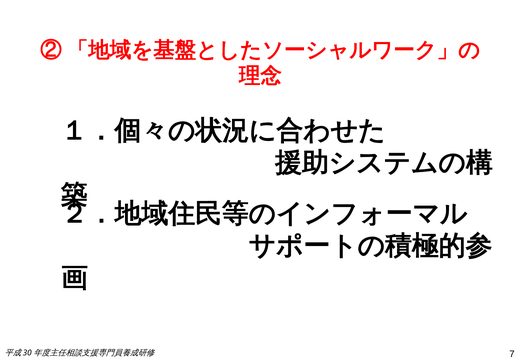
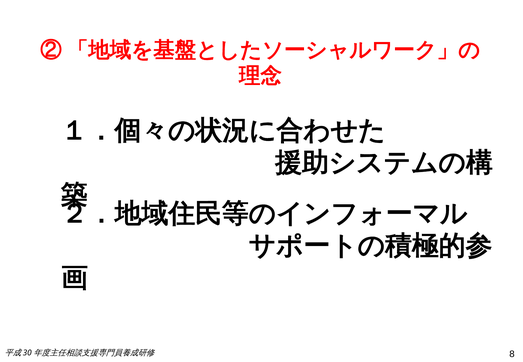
7: 7 -> 8
